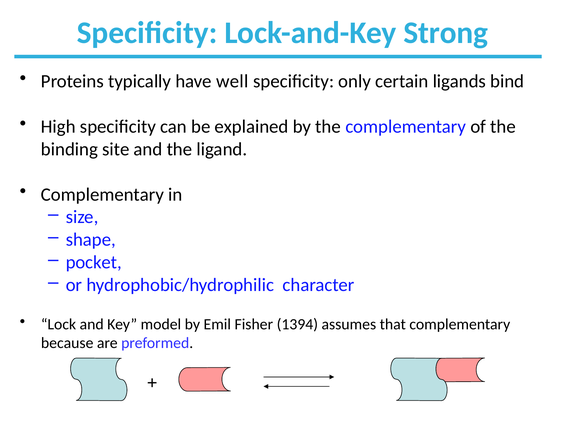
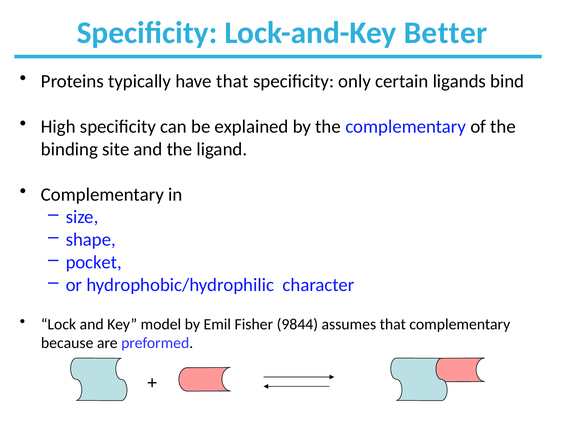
Strong: Strong -> Better
have well: well -> that
1394: 1394 -> 9844
